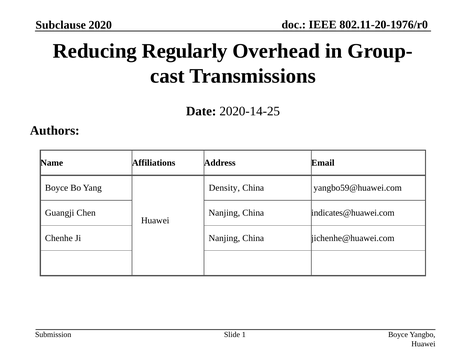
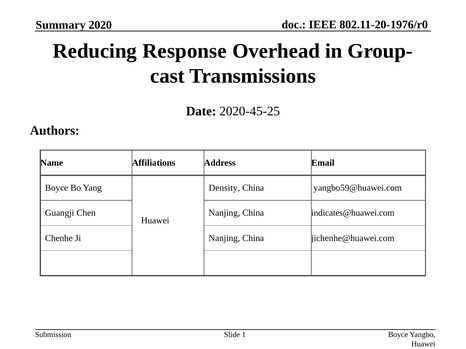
Subclause: Subclause -> Summary
Regularly: Regularly -> Response
2020-14-25: 2020-14-25 -> 2020-45-25
